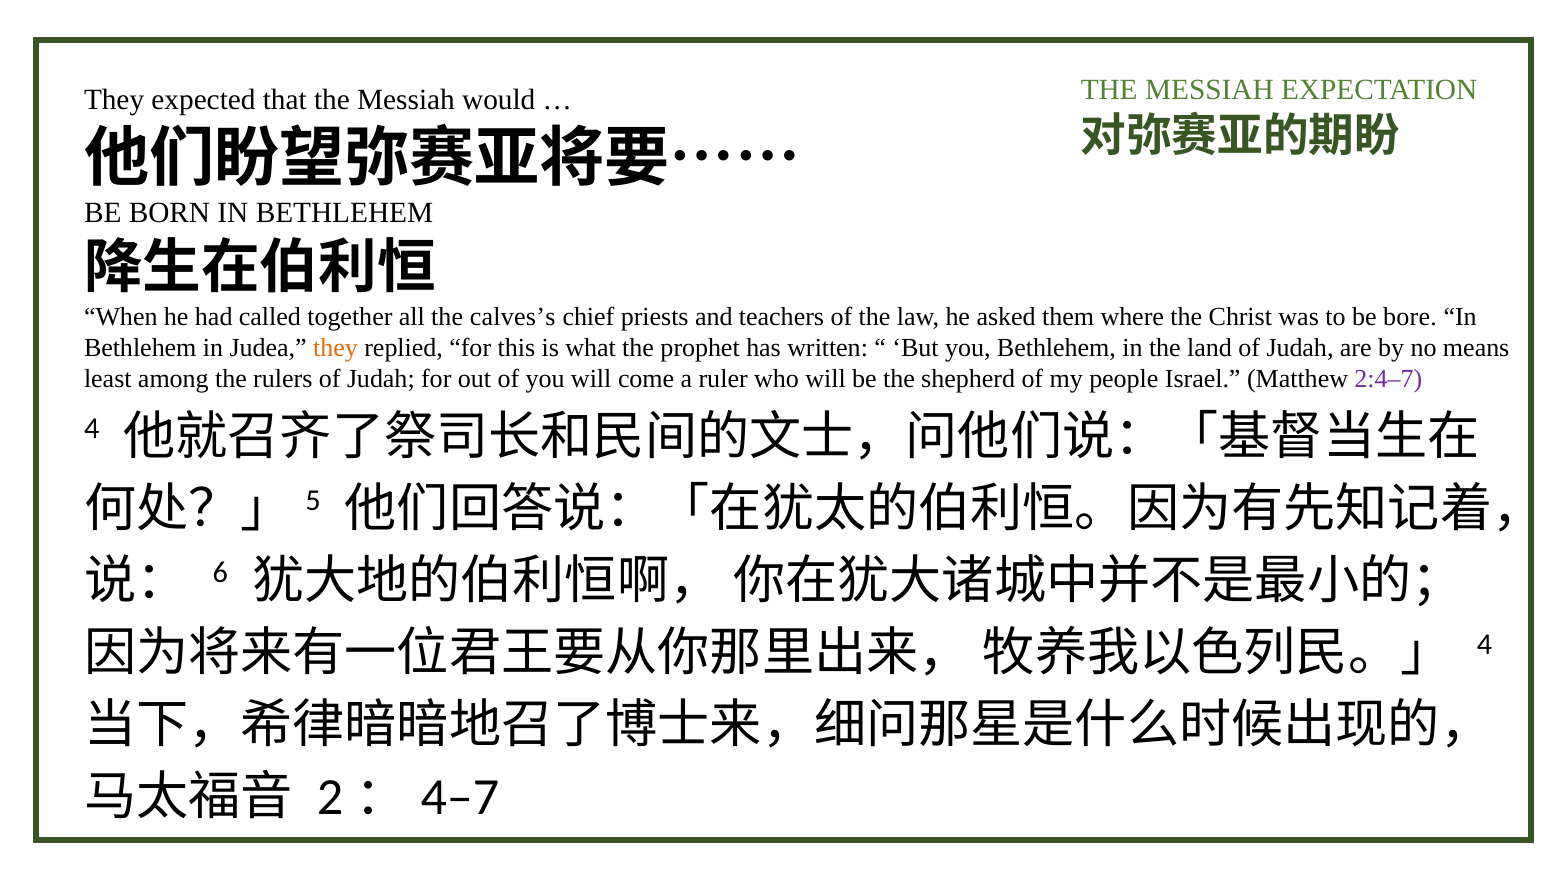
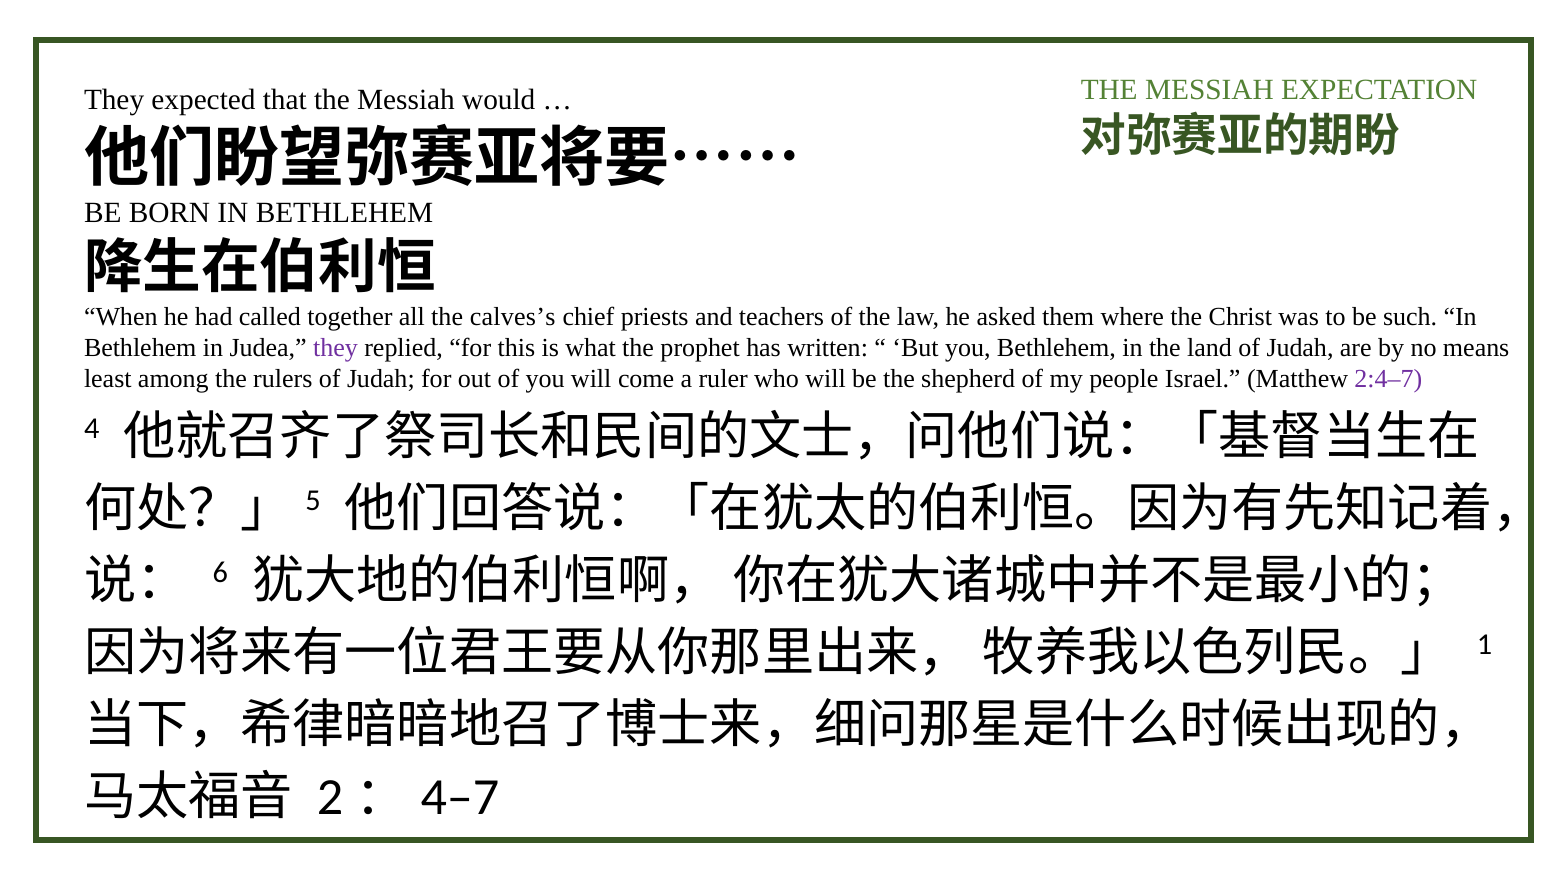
bore: bore -> such
they at (336, 348) colour: orange -> purple
4 at (1484, 645): 4 -> 1
